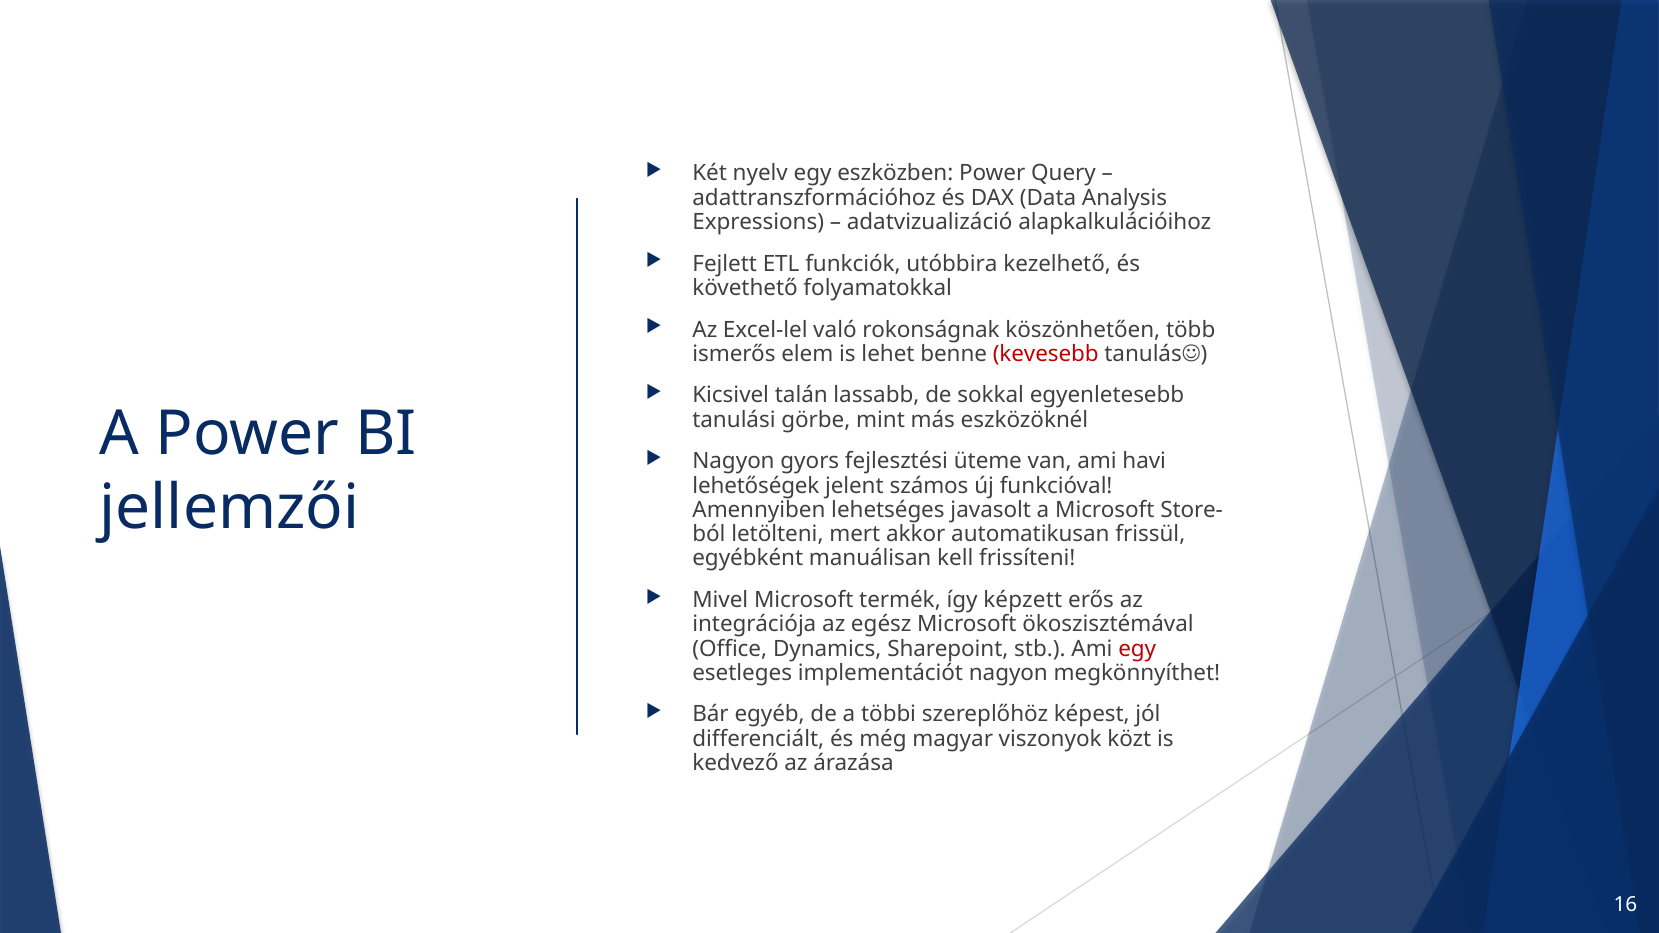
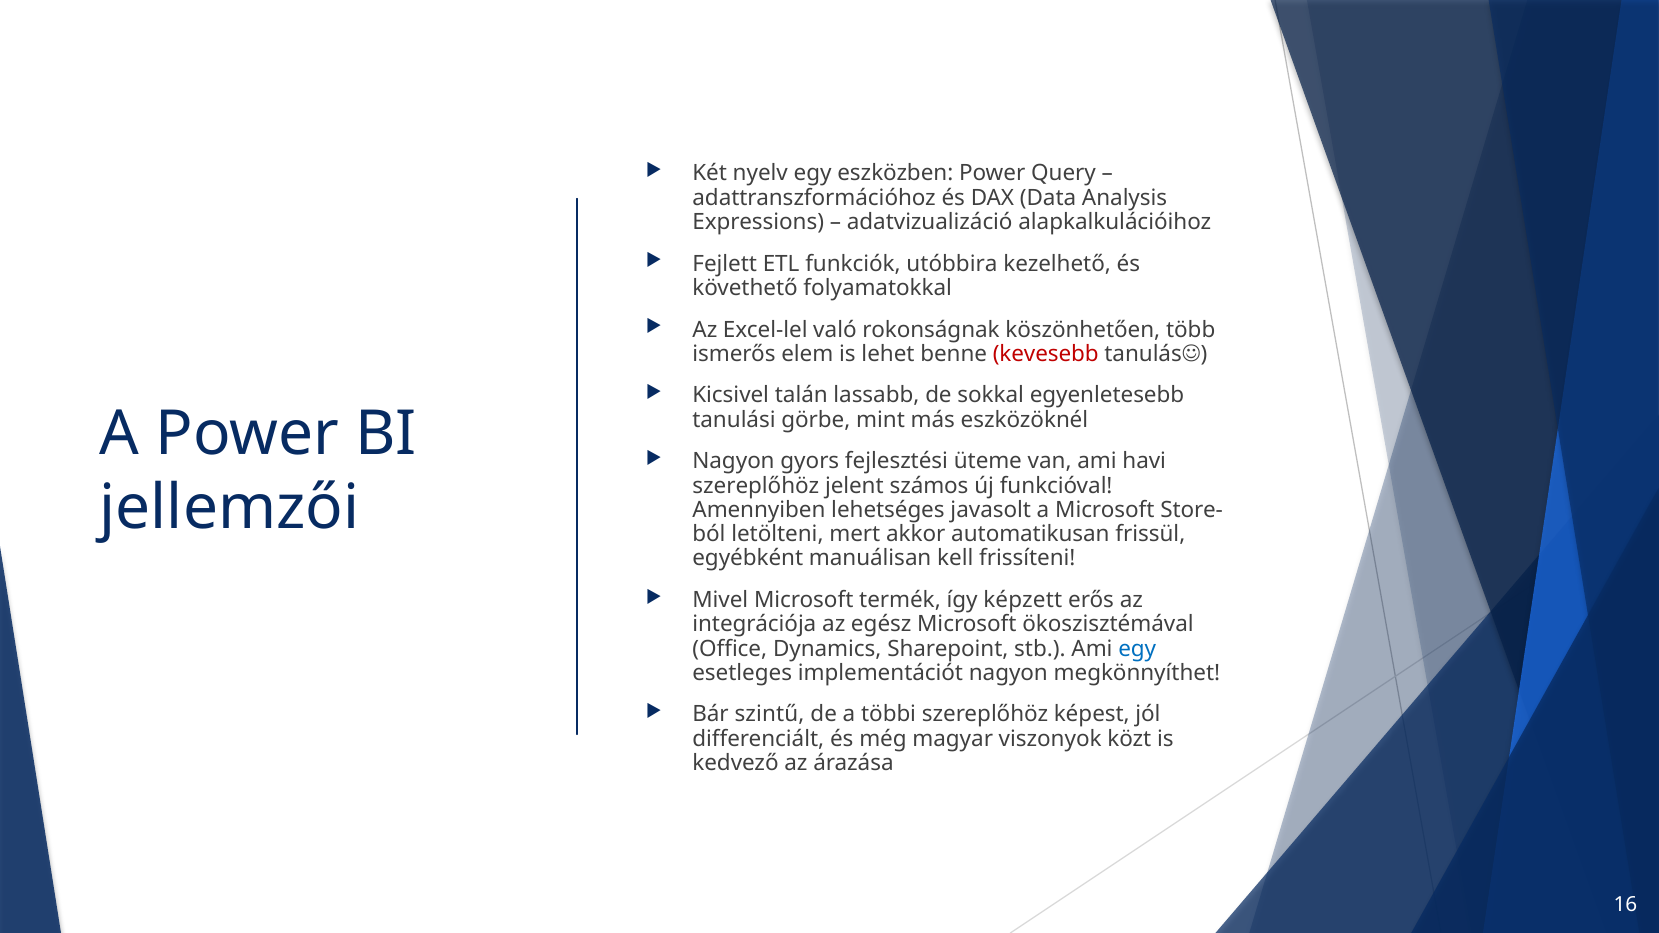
lehetőségek at (756, 486): lehetőségek -> szereplőhöz
egy at (1137, 649) colour: red -> blue
egyéb: egyéb -> szintű
